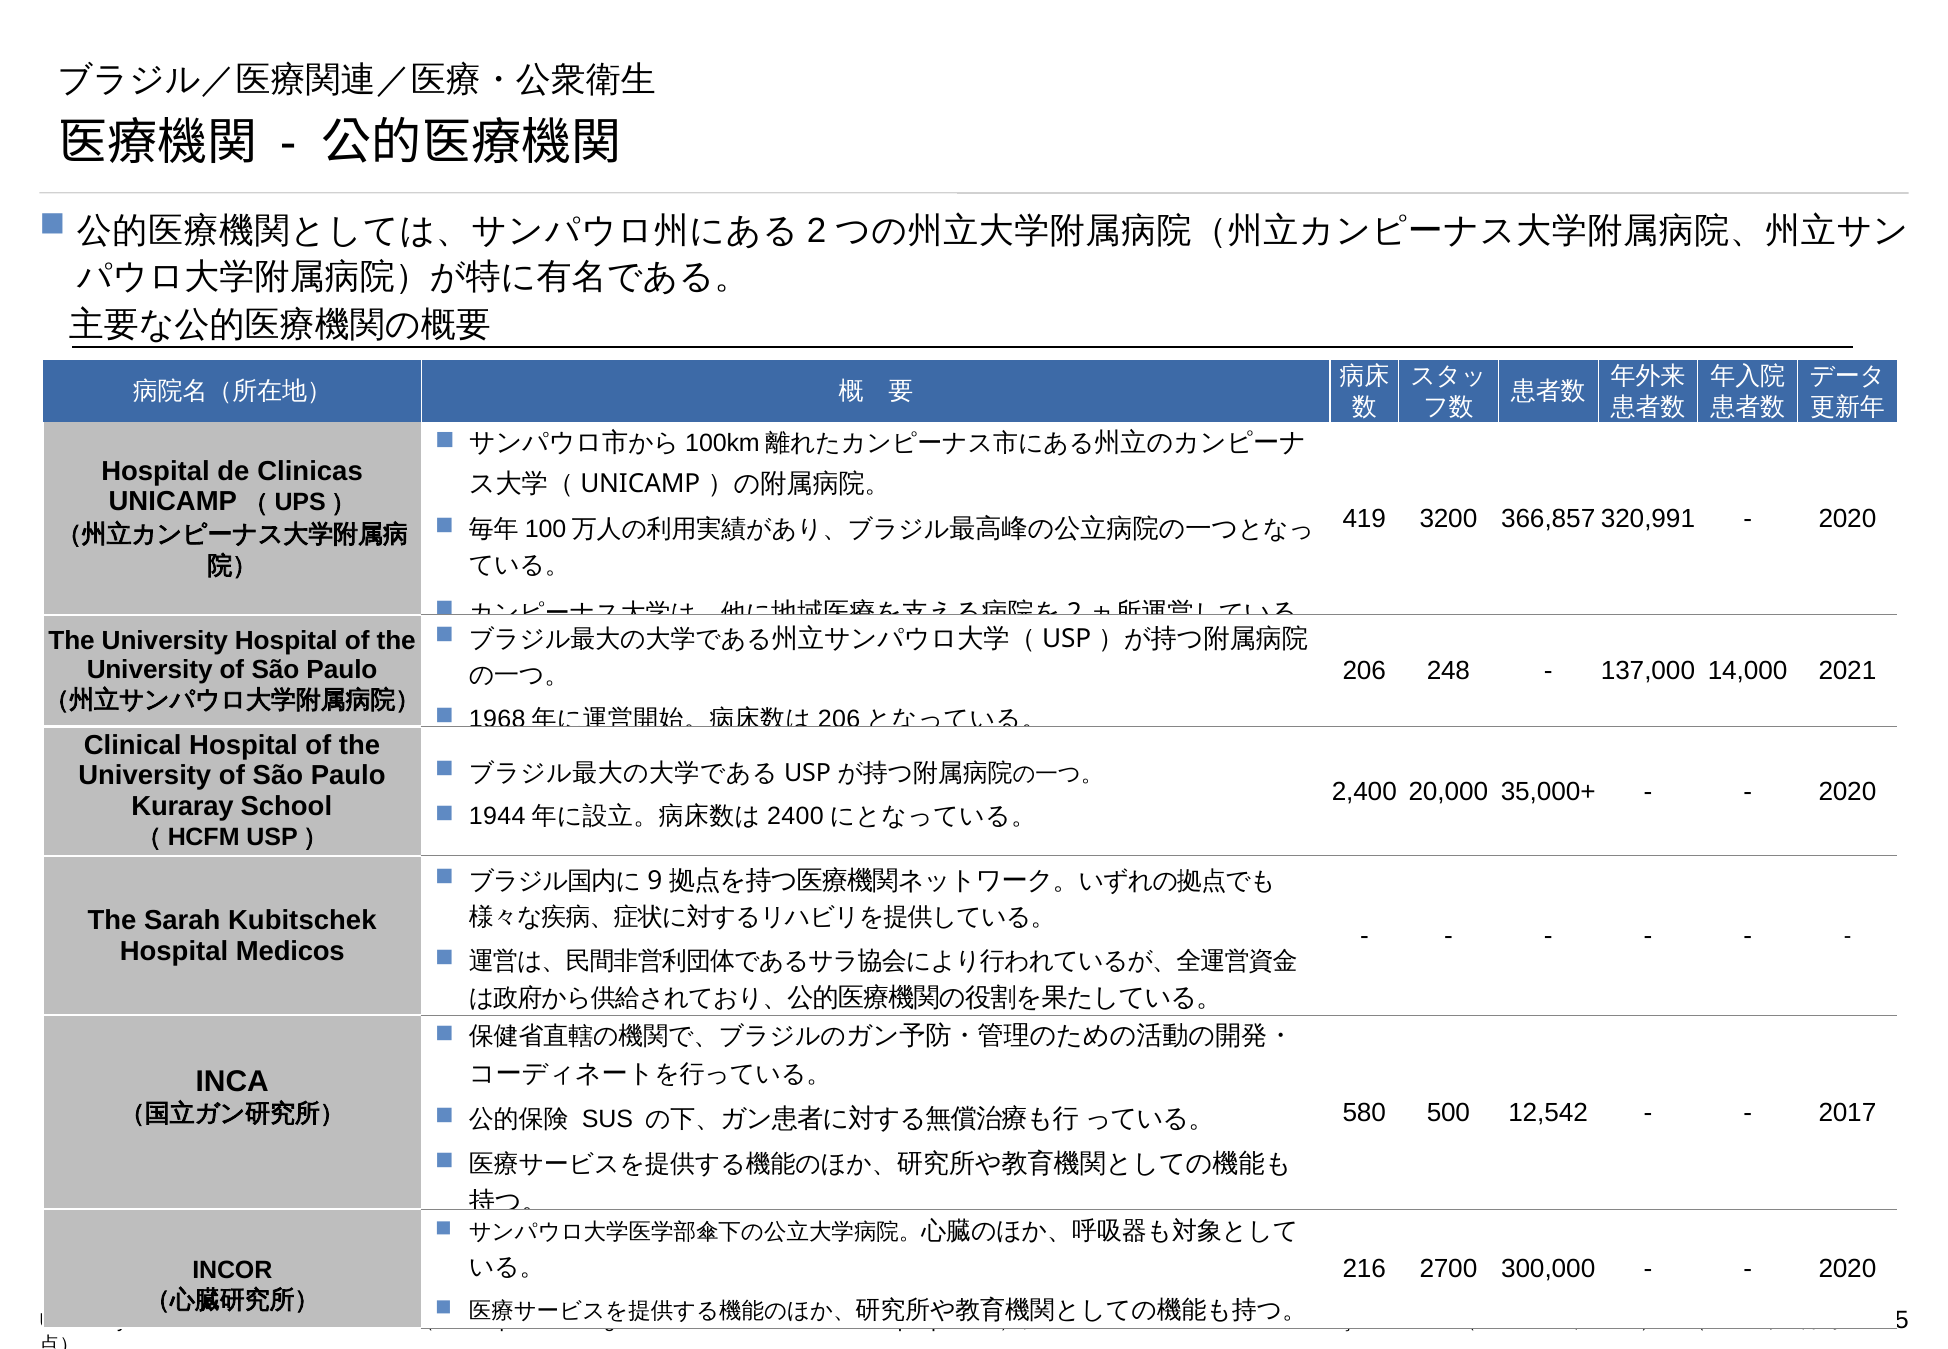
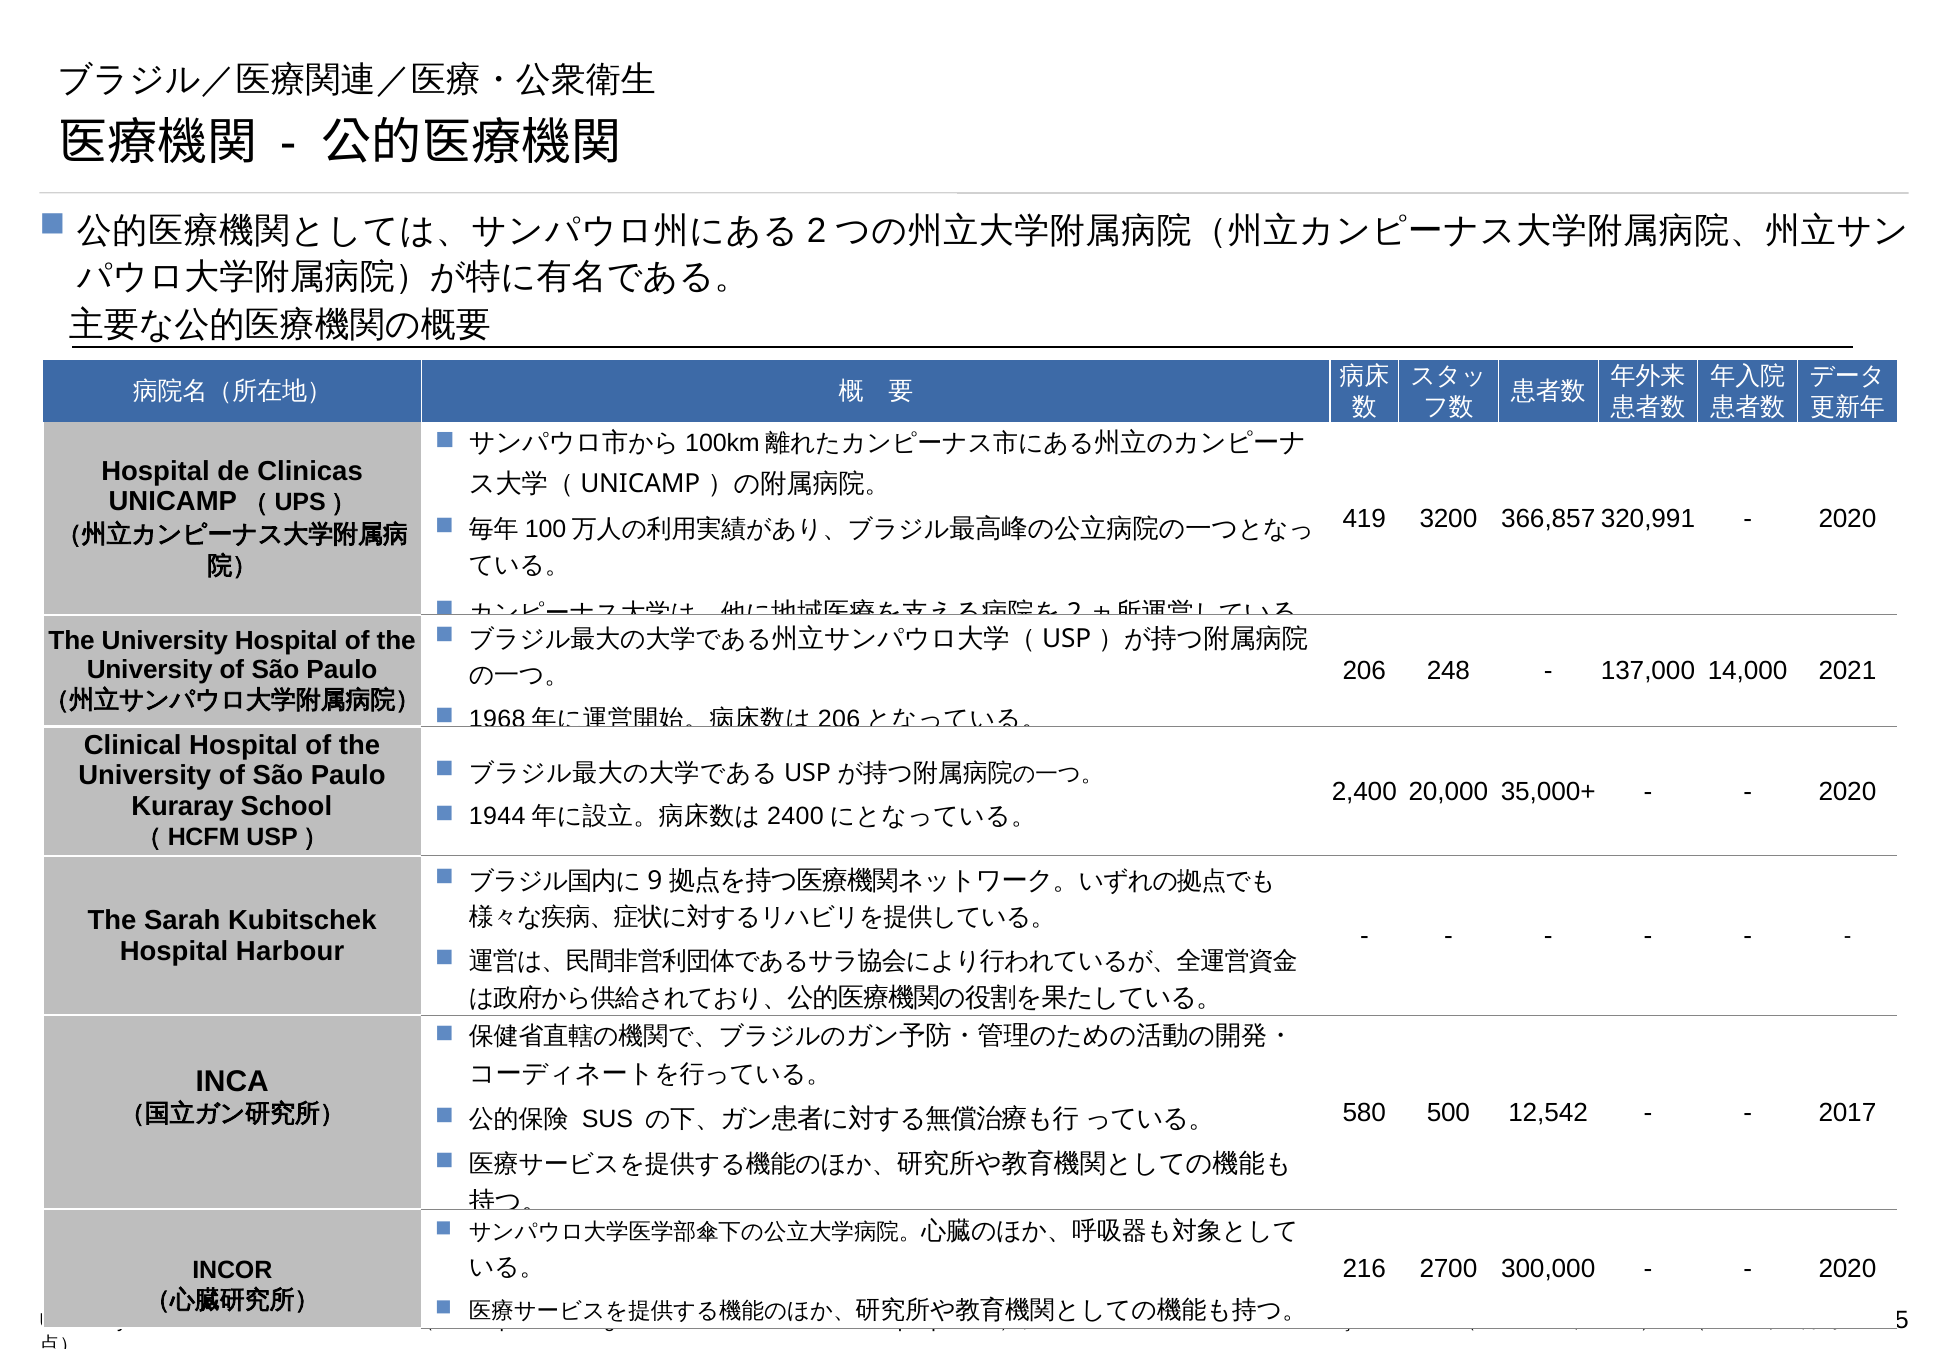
Medicos: Medicos -> Harbour
